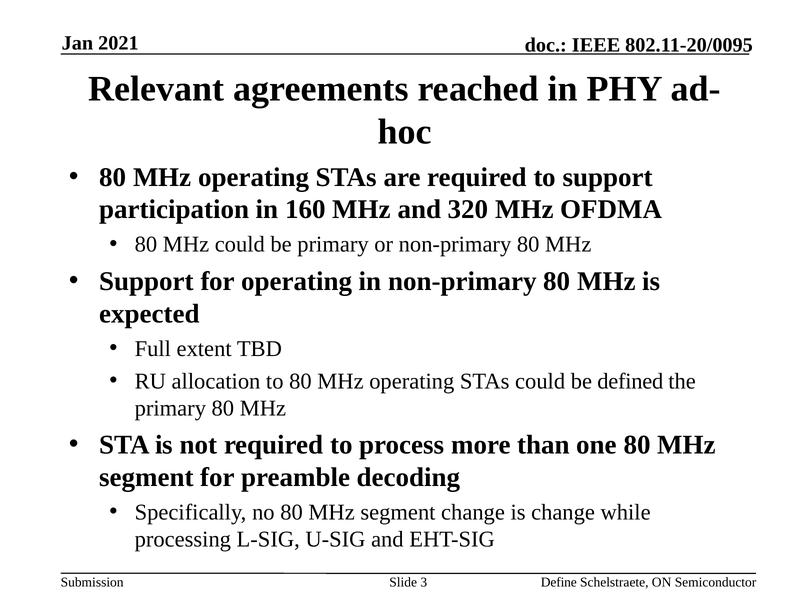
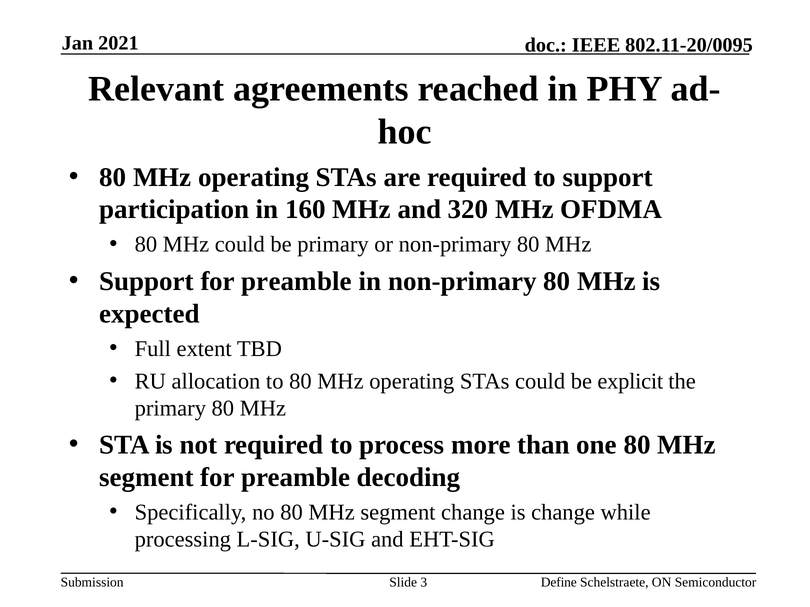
Support for operating: operating -> preamble
defined: defined -> explicit
